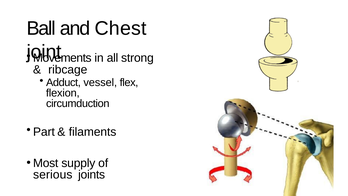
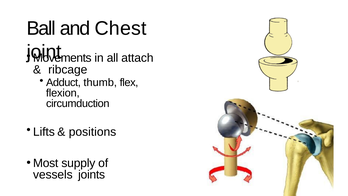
strong: strong -> attach
vessel: vessel -> thumb
Part: Part -> Lifts
filaments: filaments -> positions
serious: serious -> vessels
